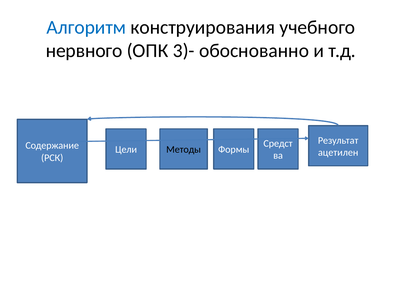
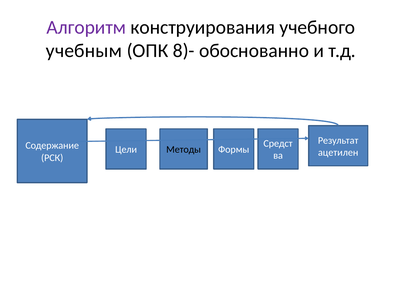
Алгоритм colour: blue -> purple
нервного: нервного -> учебным
3)-: 3)- -> 8)-
